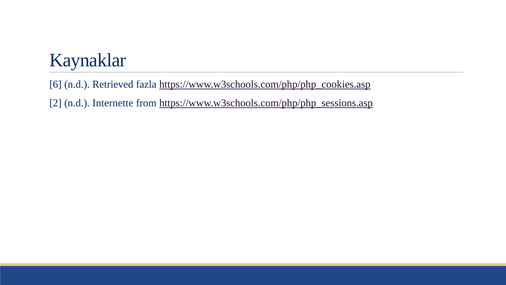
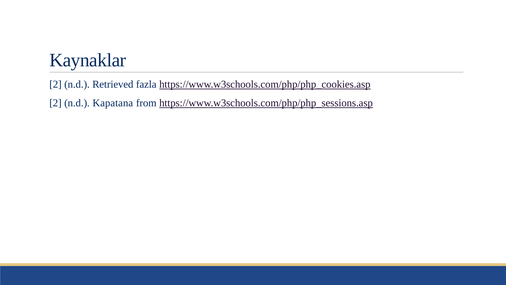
6 at (55, 84): 6 -> 2
Internette: Internette -> Kapatana
